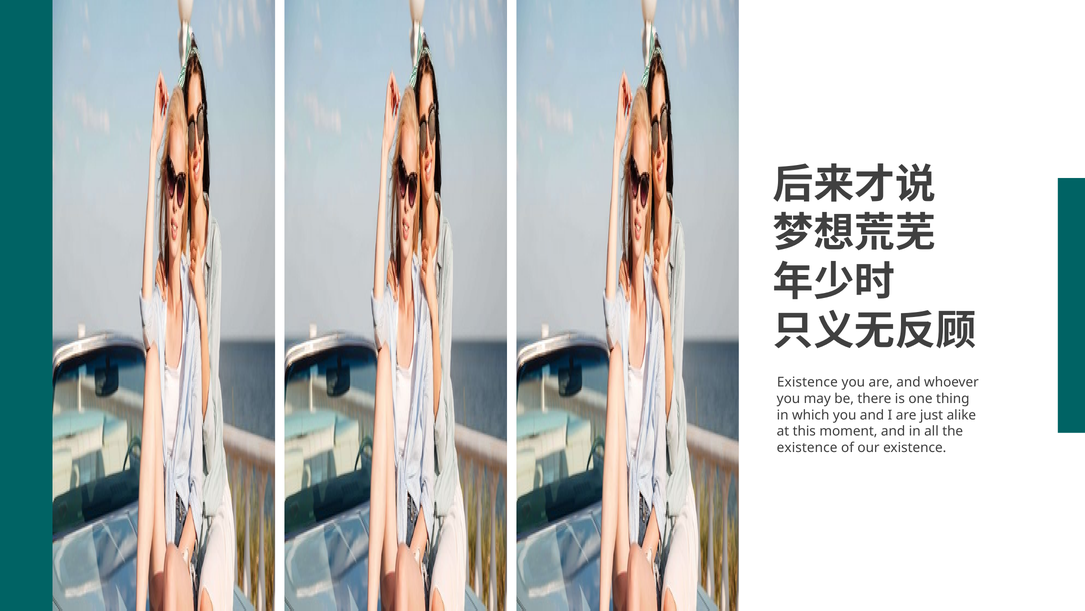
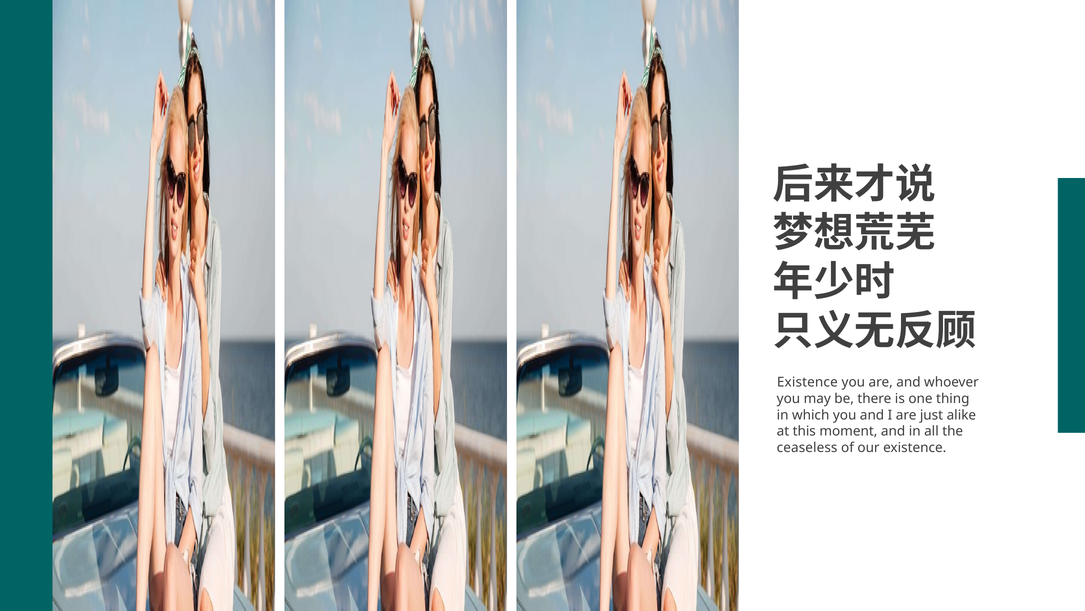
existence at (807, 447): existence -> ceaseless
